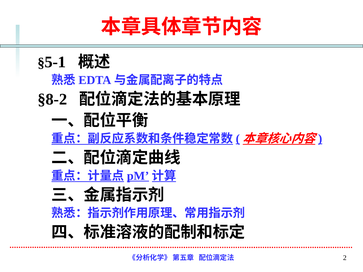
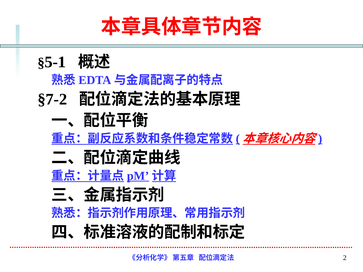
§8-2: §8-2 -> §7-2
